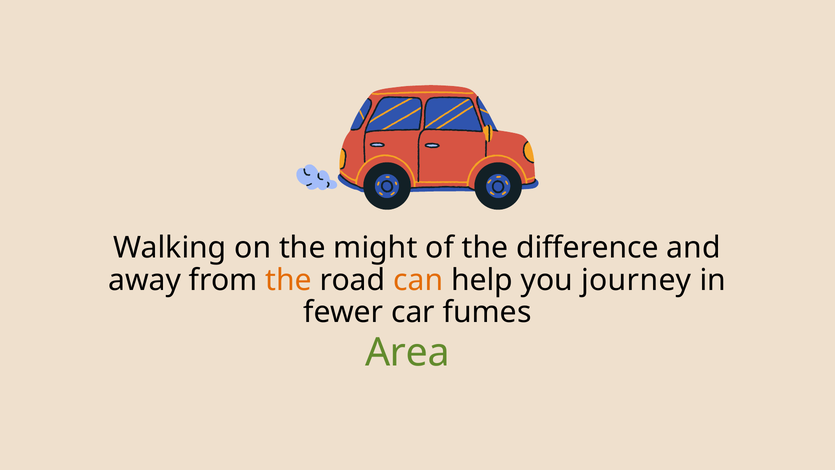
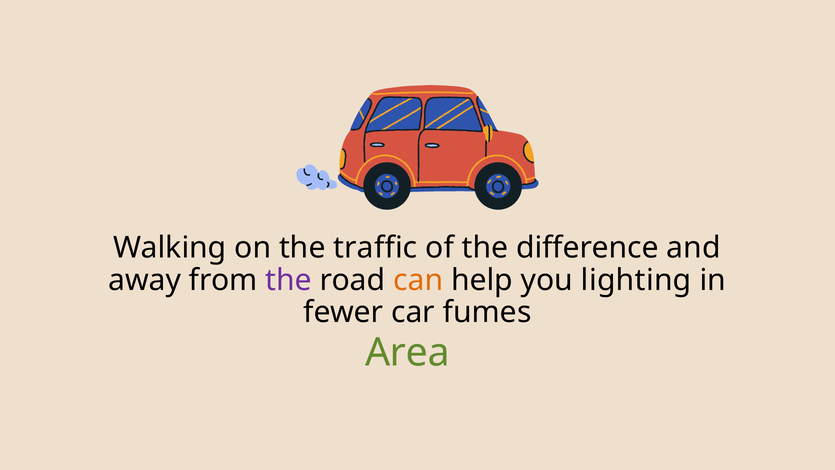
might: might -> traffic
the at (289, 280) colour: orange -> purple
journey: journey -> lighting
